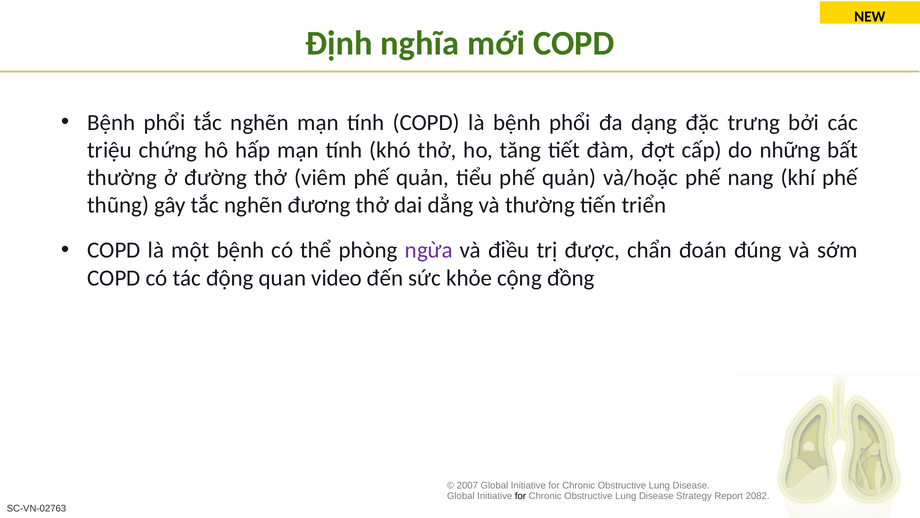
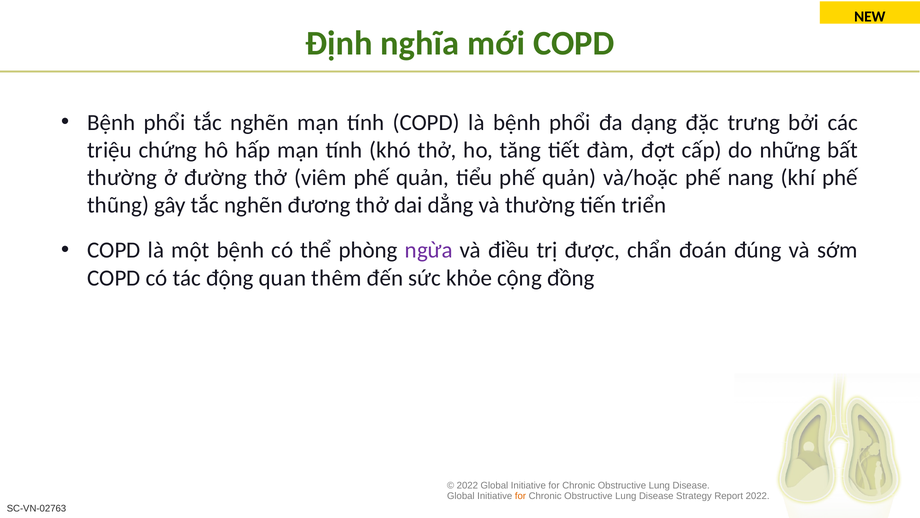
video: video -> thêm
2007 at (467, 485): 2007 -> 2022
for at (520, 496) colour: black -> orange
Report 2082: 2082 -> 2022
